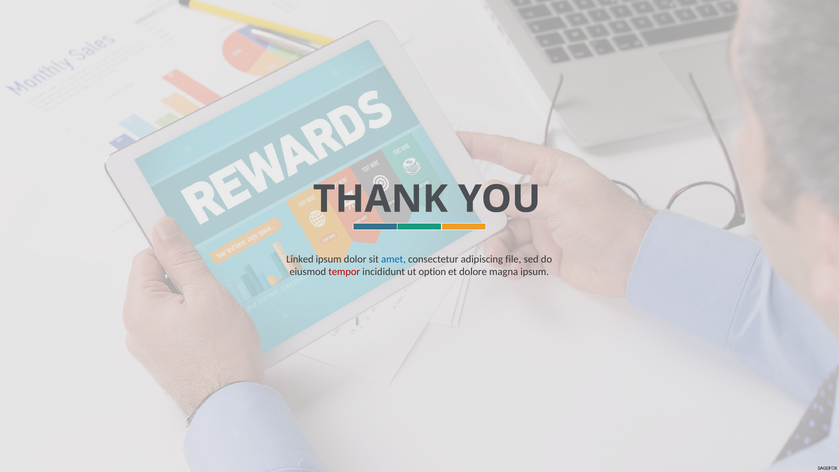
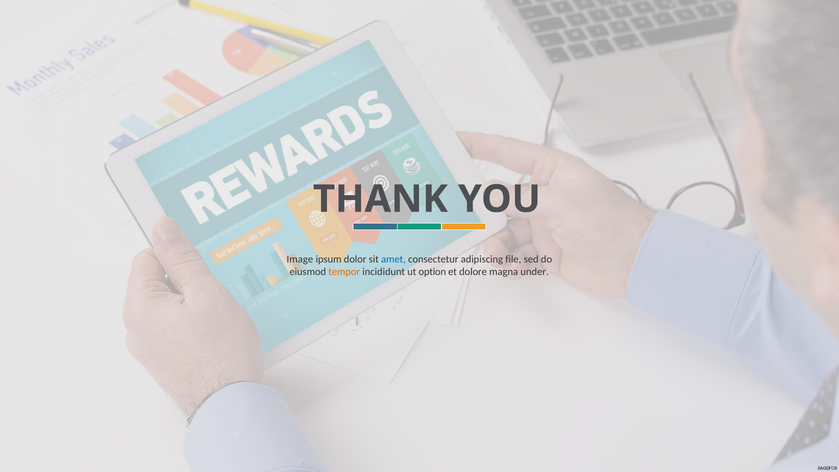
Linked: Linked -> Image
tempor colour: red -> orange
magna ipsum: ipsum -> under
